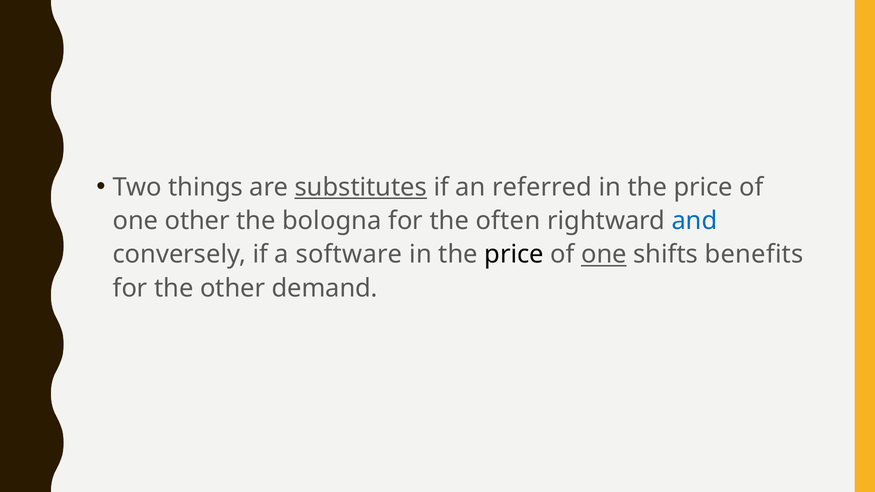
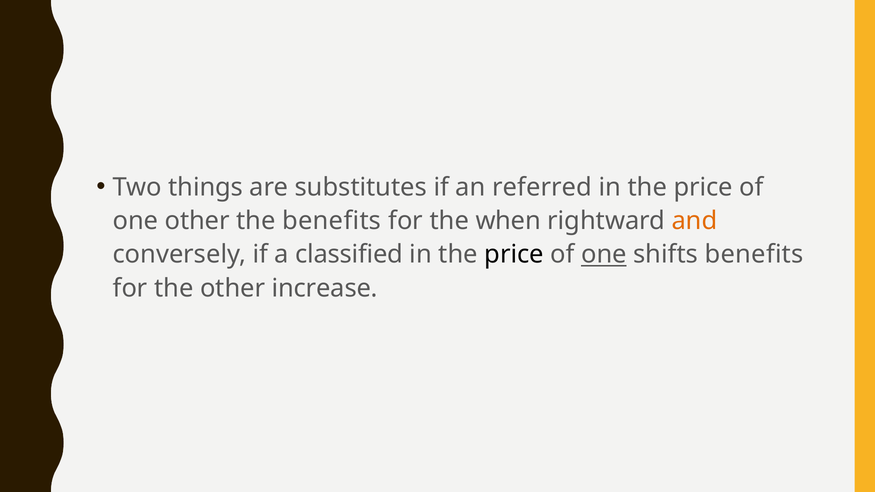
substitutes underline: present -> none
the bologna: bologna -> benefits
often: often -> when
and colour: blue -> orange
software: software -> classified
demand: demand -> increase
